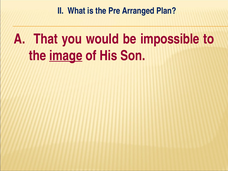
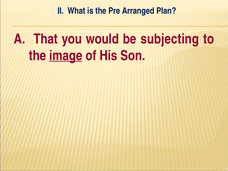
impossible: impossible -> subjecting
